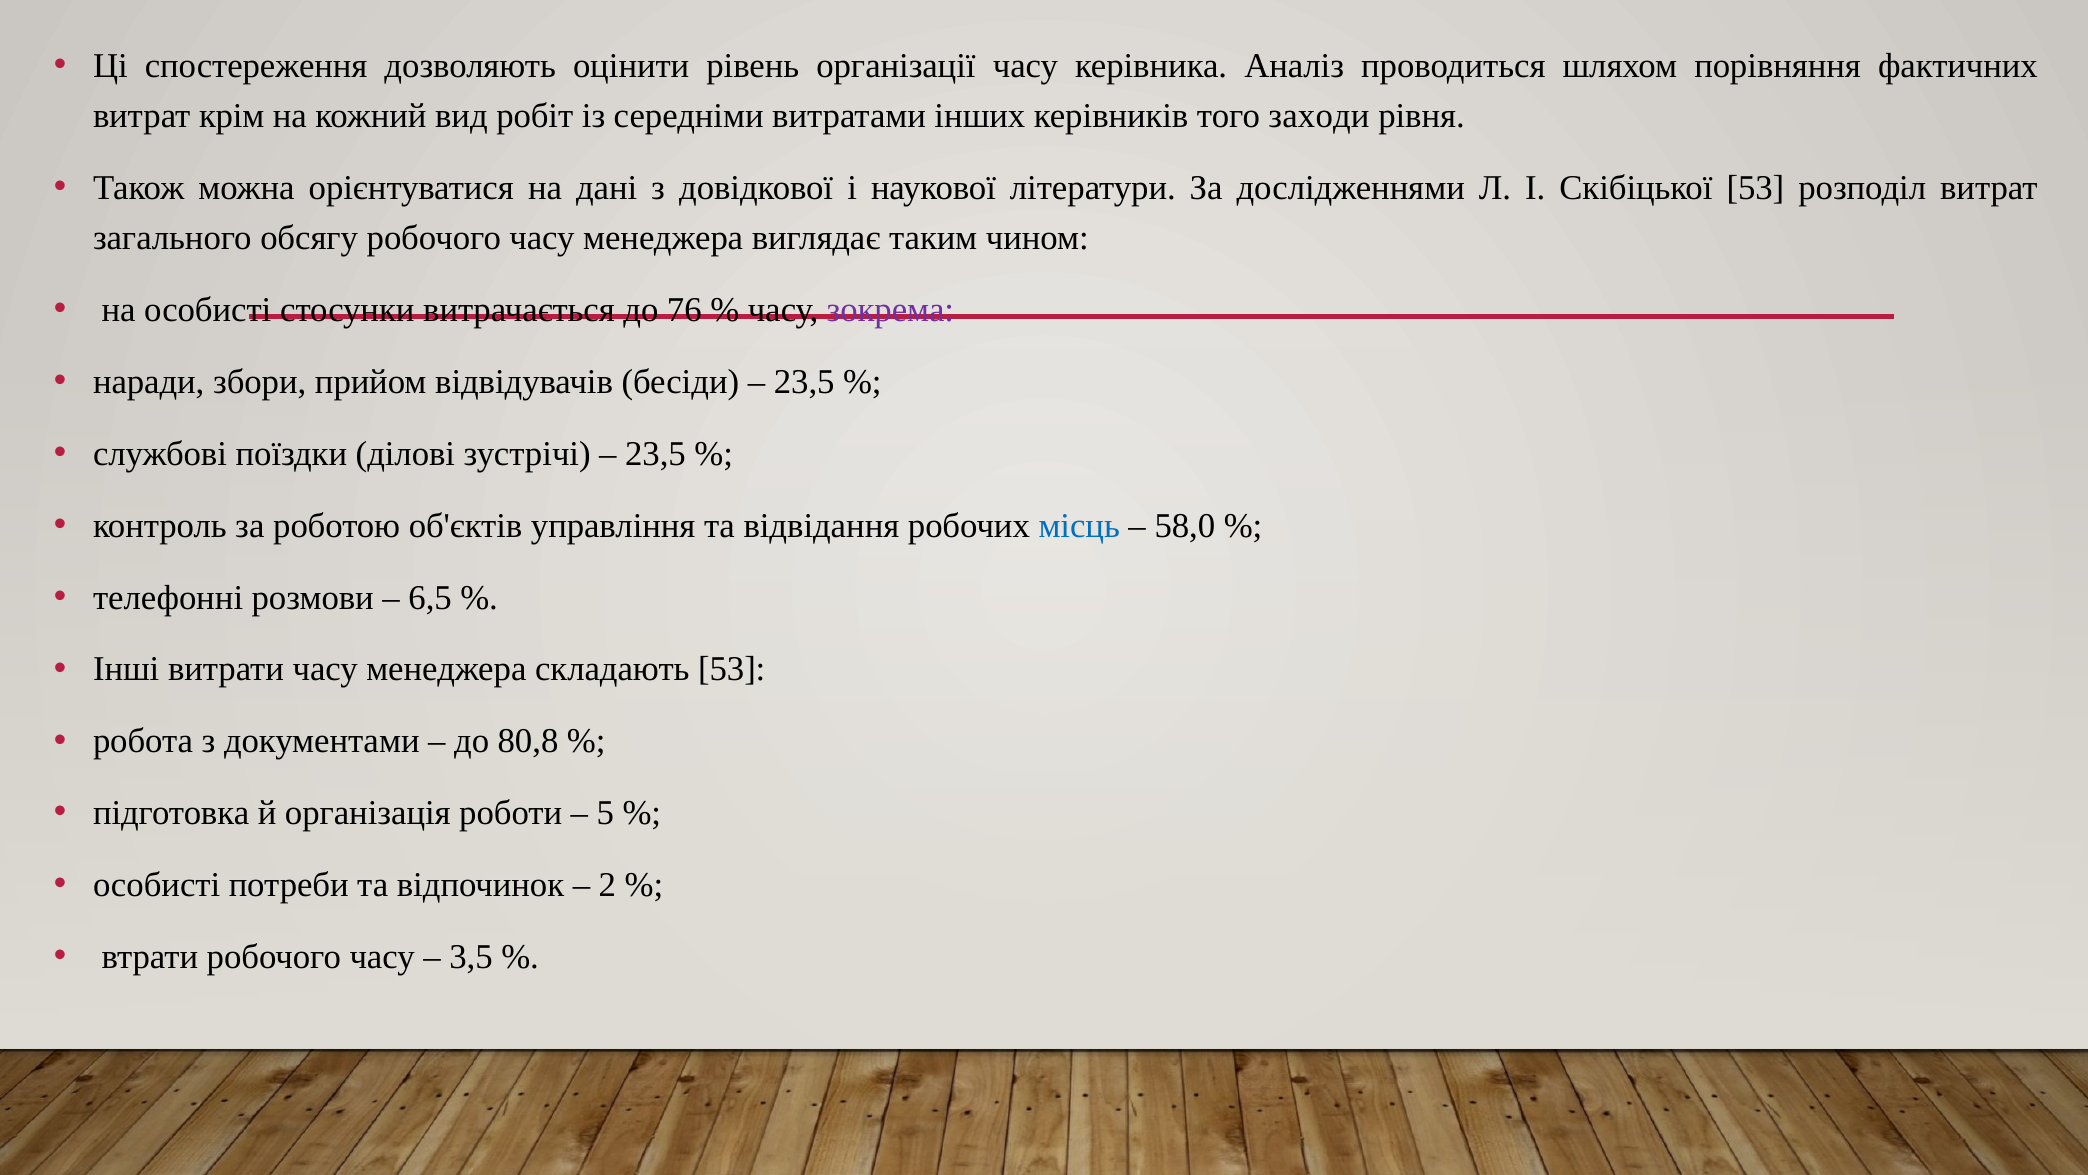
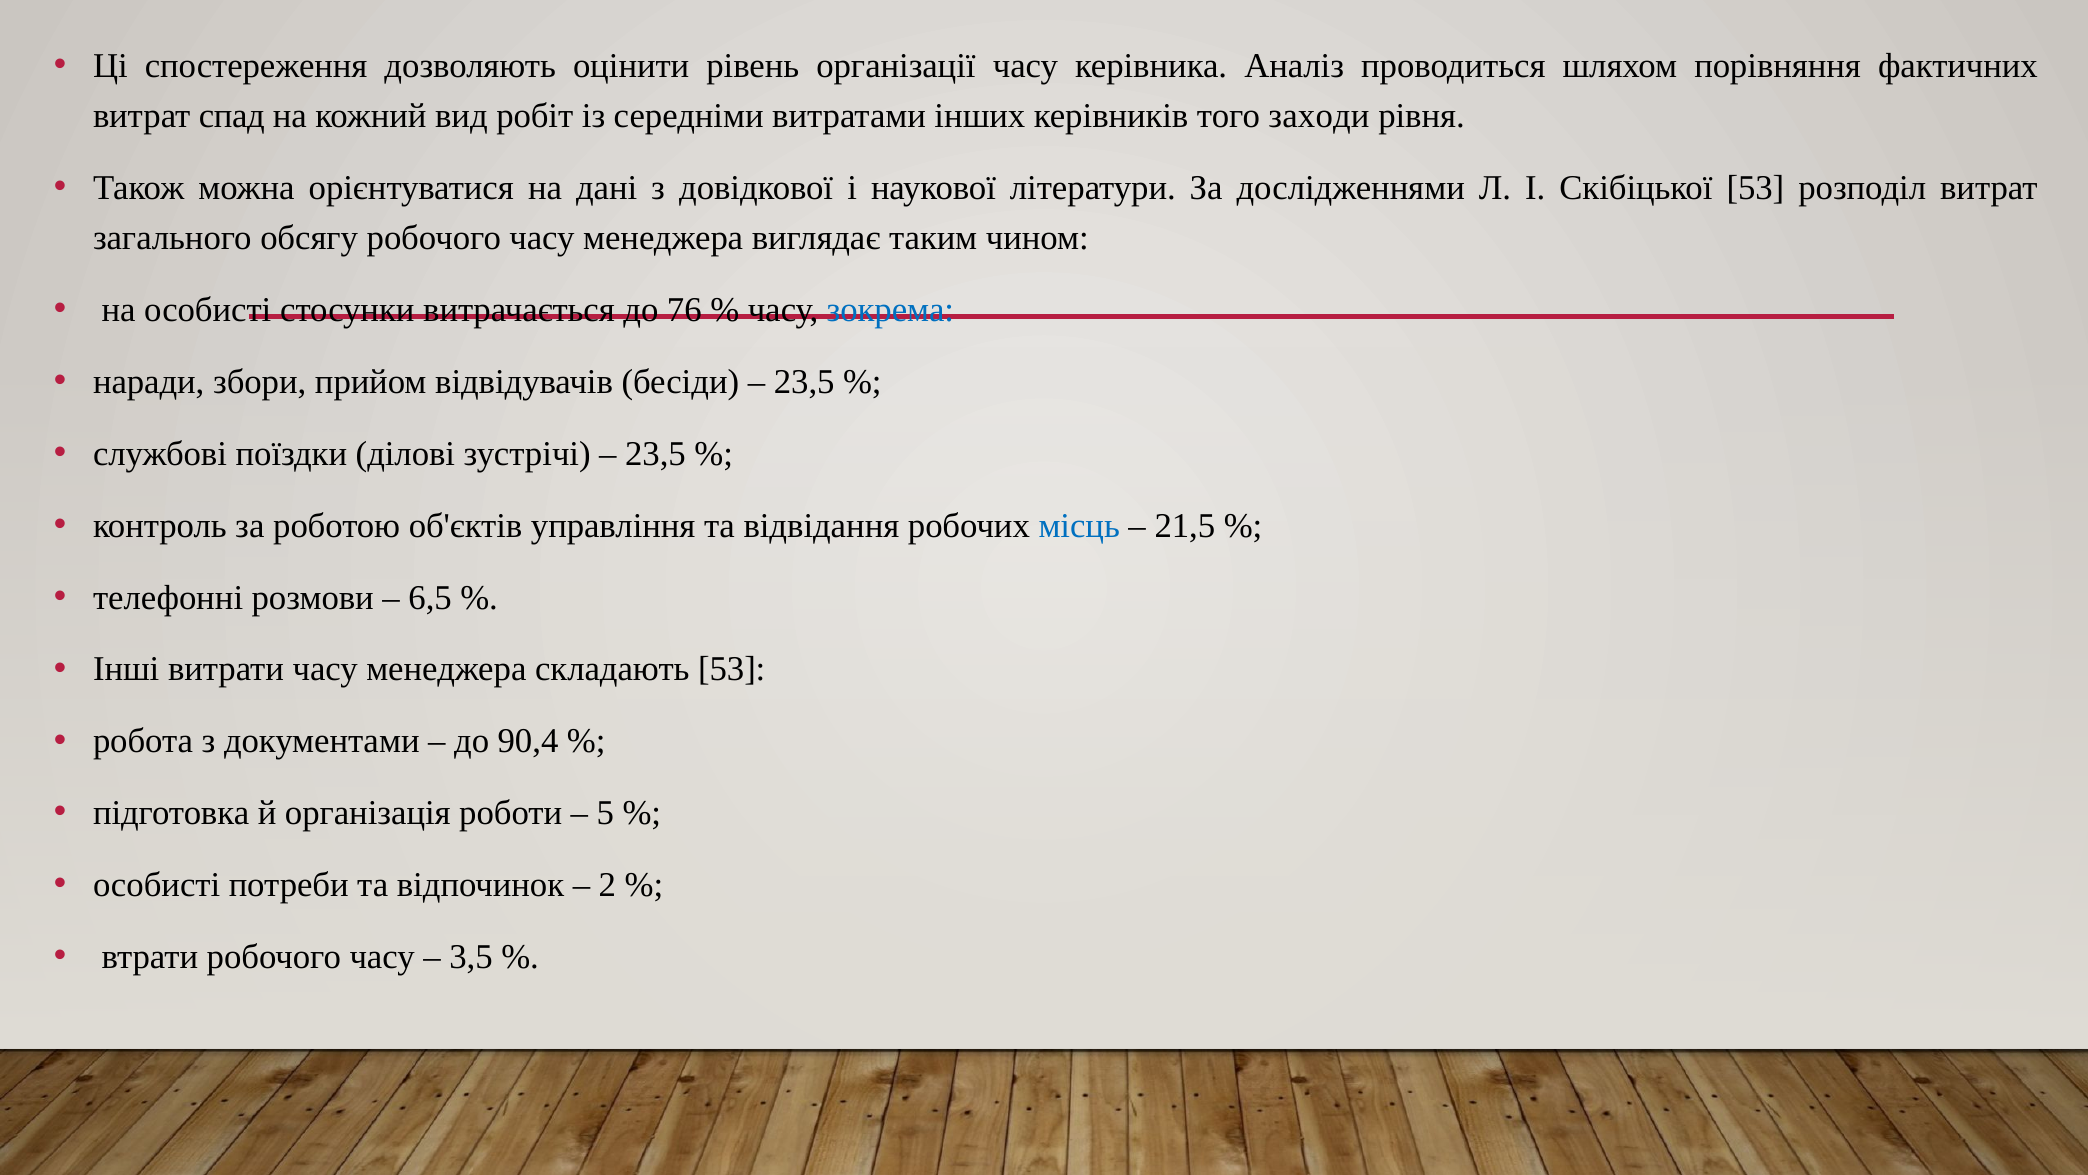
крім: крім -> спад
зокрема colour: purple -> blue
58,0: 58,0 -> 21,5
80,8: 80,8 -> 90,4
